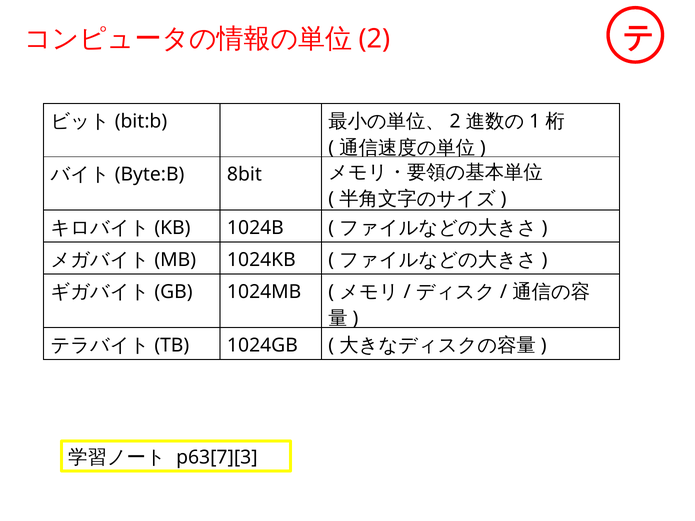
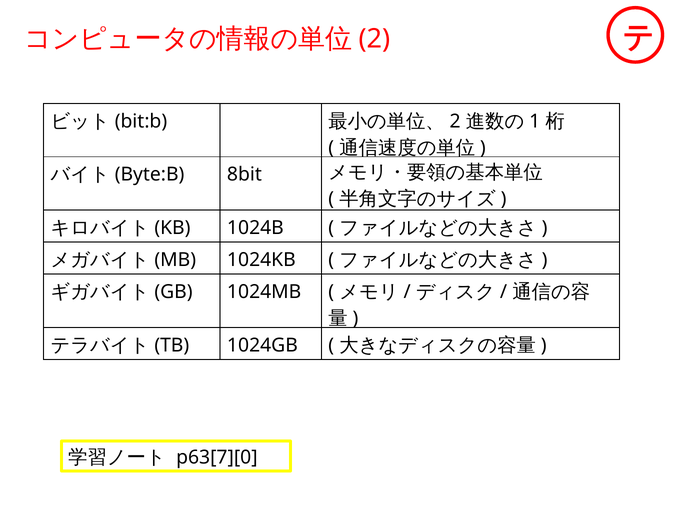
p63[7][3: p63[7][3 -> p63[7][0
